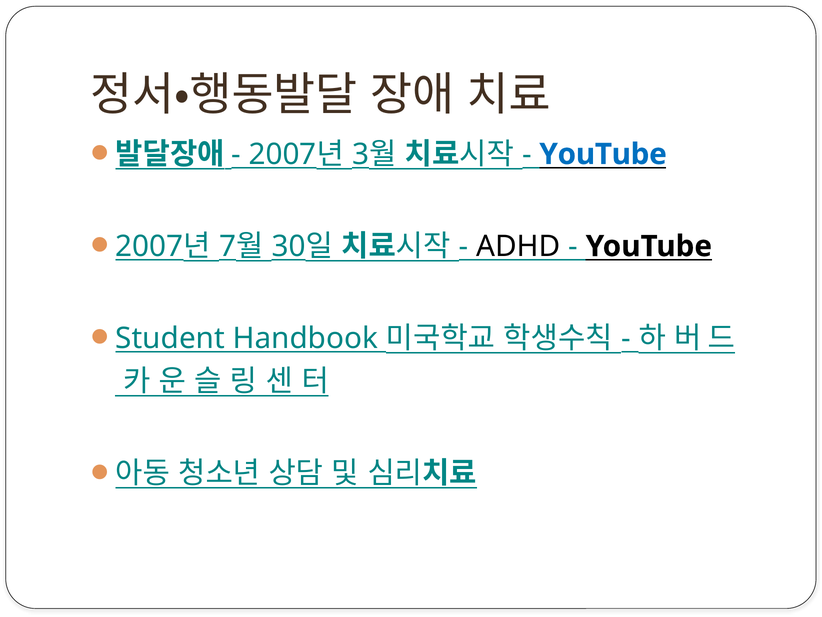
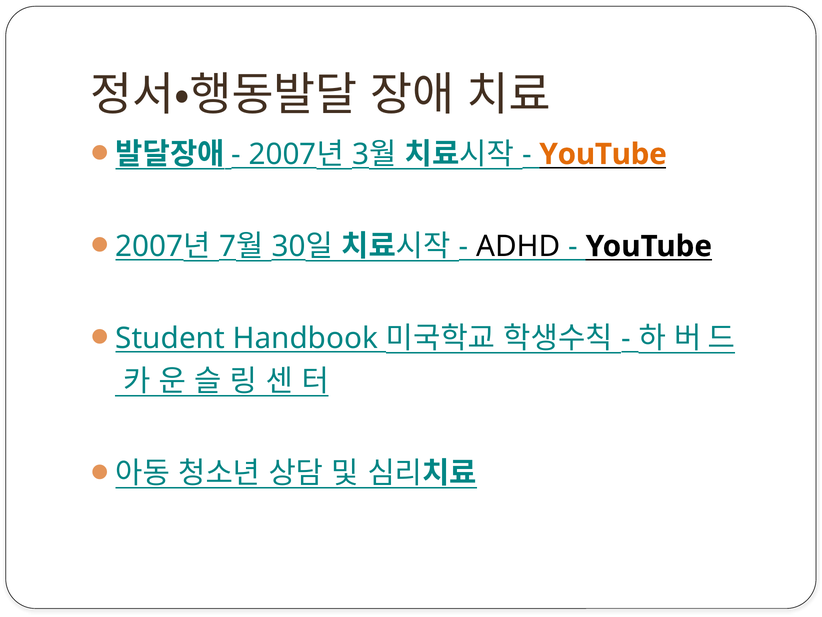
YouTube at (603, 154) colour: blue -> orange
